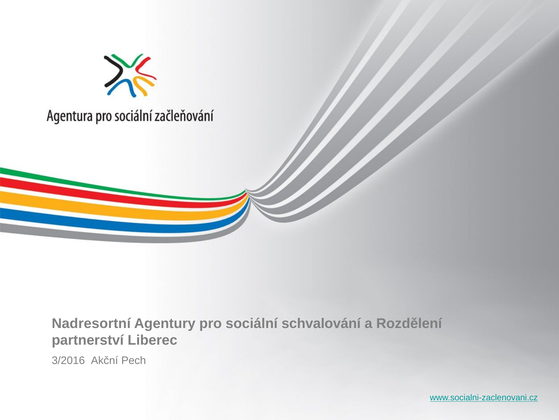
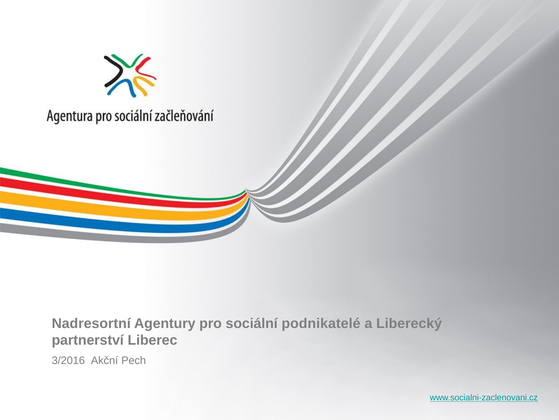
schvalování: schvalování -> podnikatelé
Rozdělení: Rozdělení -> Liberecký
